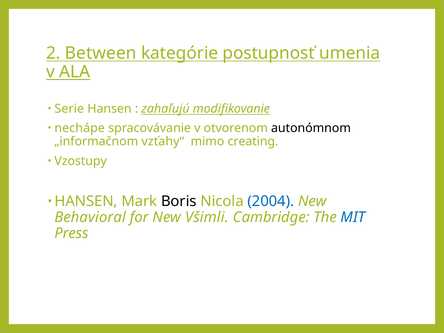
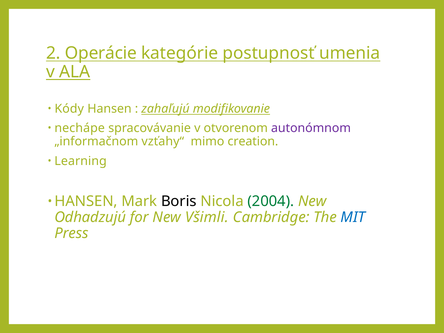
Between: Between -> Operácie
Serie: Serie -> Kódy
autonómnom colour: black -> purple
creating: creating -> creation
Vzostupy: Vzostupy -> Learning
2004 colour: blue -> green
Behavioral: Behavioral -> Odhadzujú
